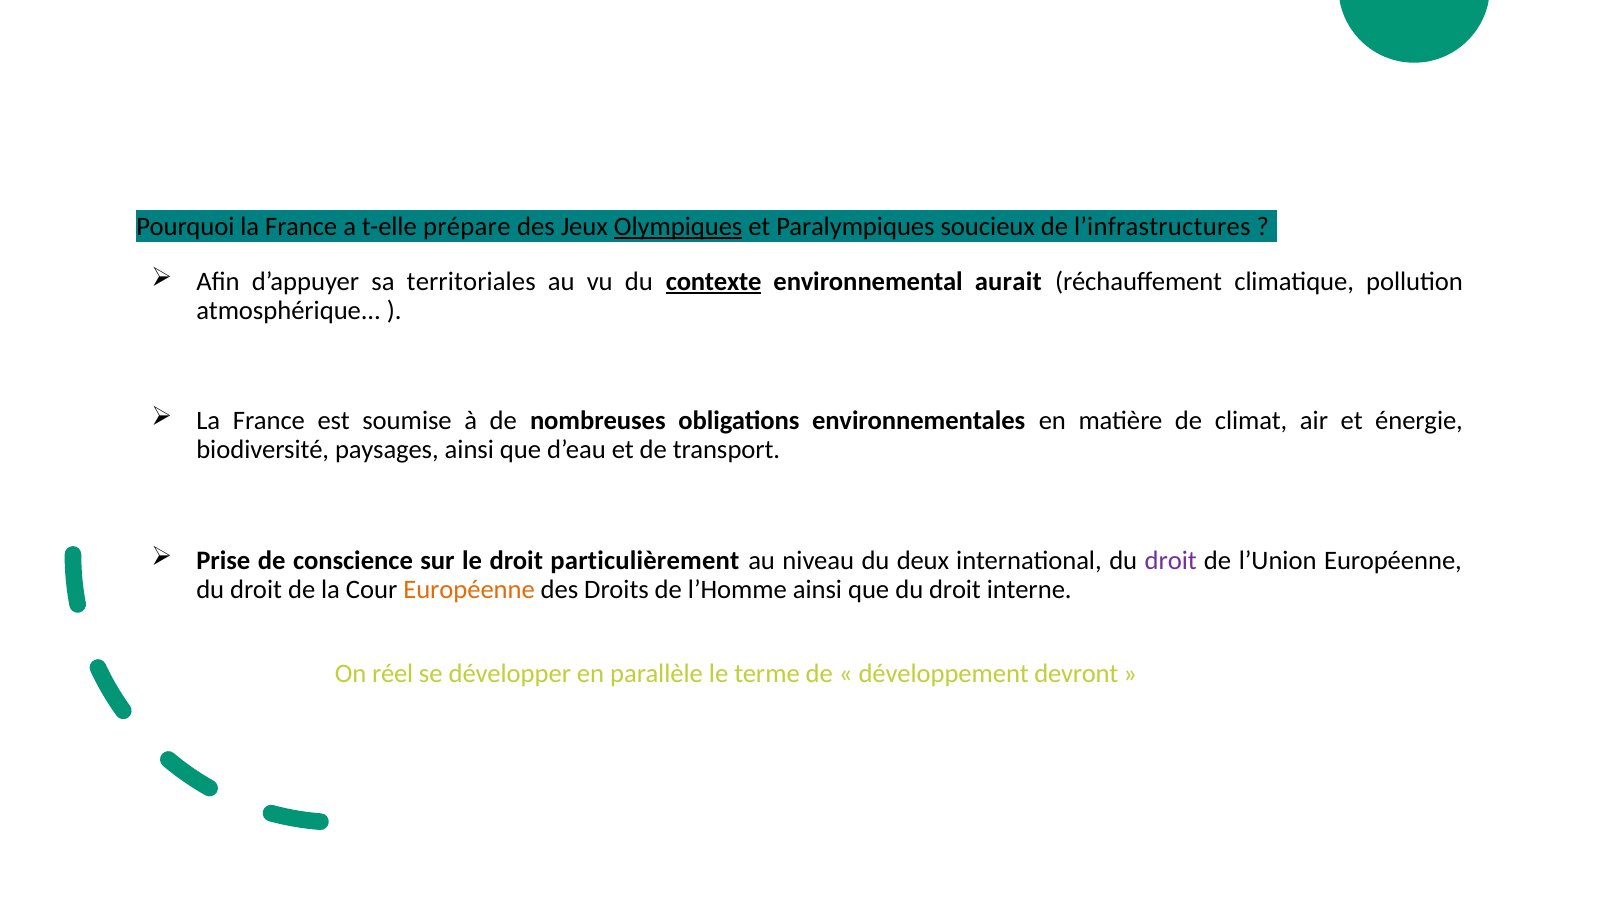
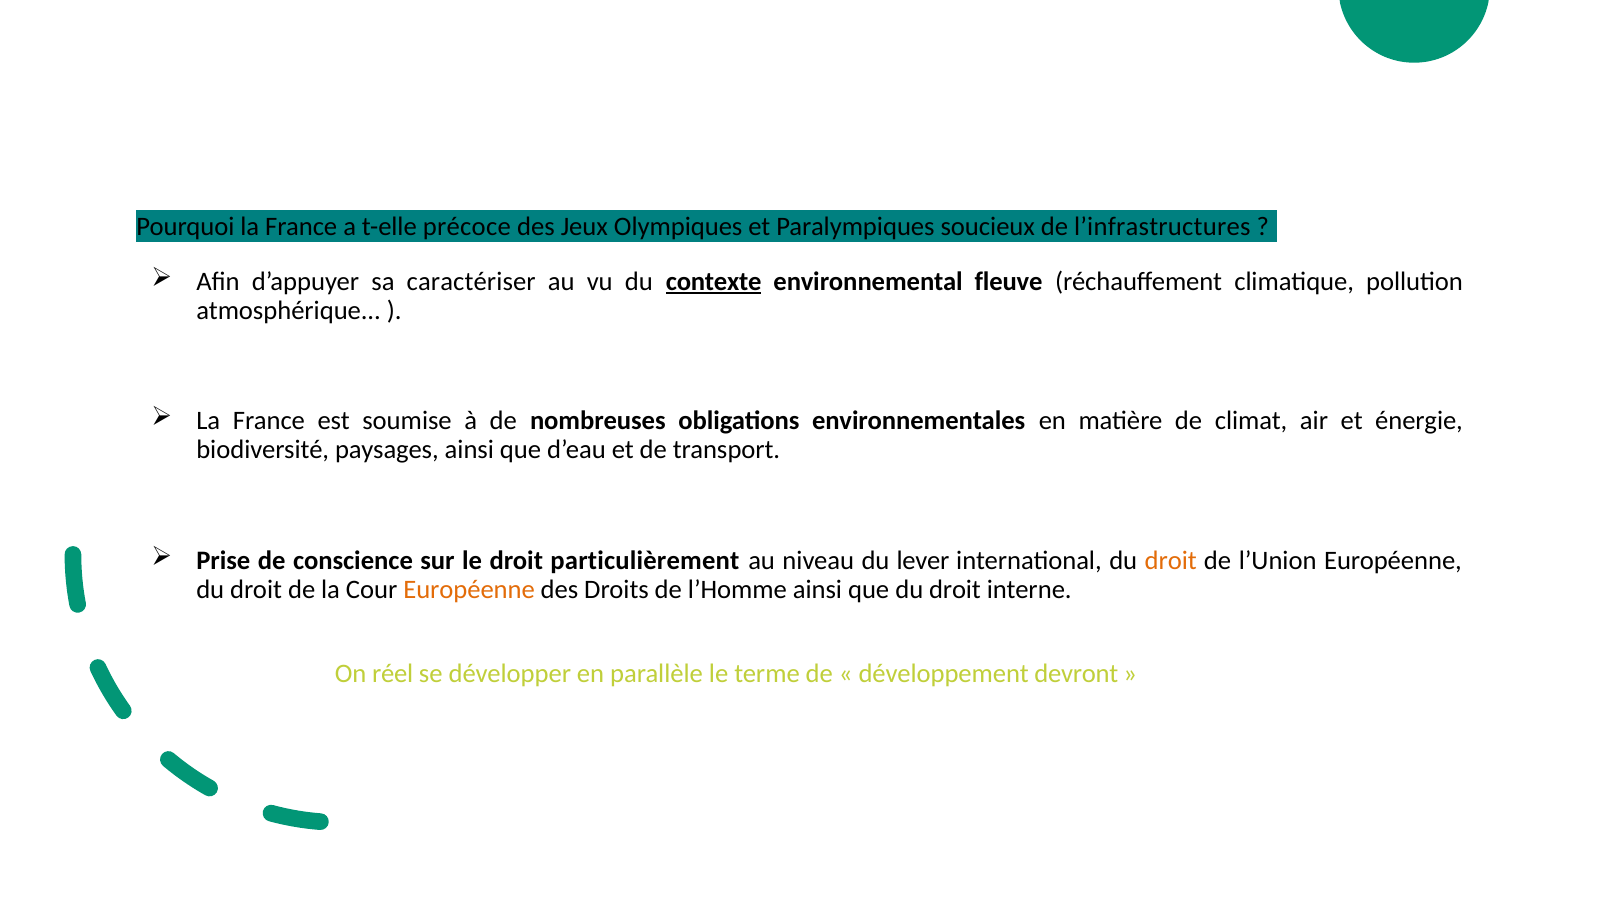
prépare: prépare -> précoce
Olympiques underline: present -> none
territoriales: territoriales -> caractériser
aurait: aurait -> fleuve
deux: deux -> lever
droit at (1171, 561) colour: purple -> orange
